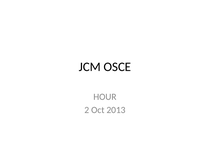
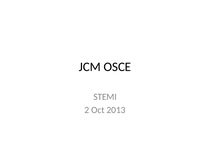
HOUR: HOUR -> STEMI
